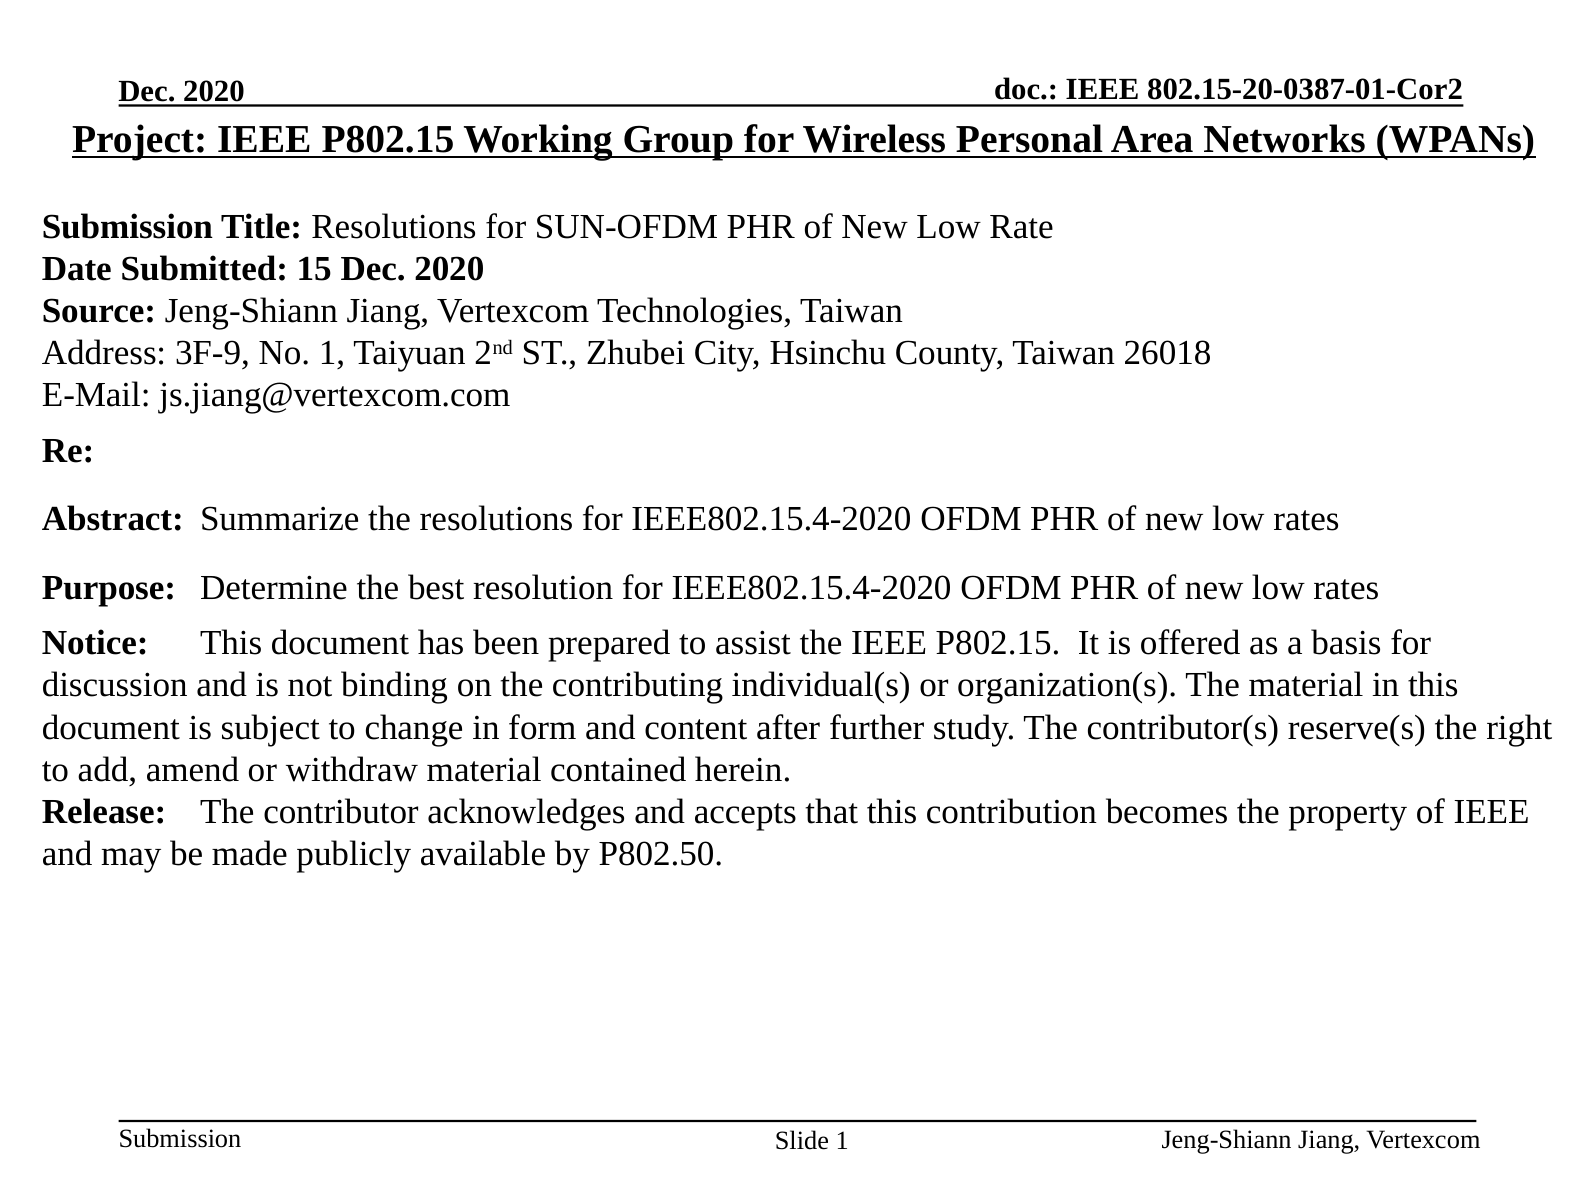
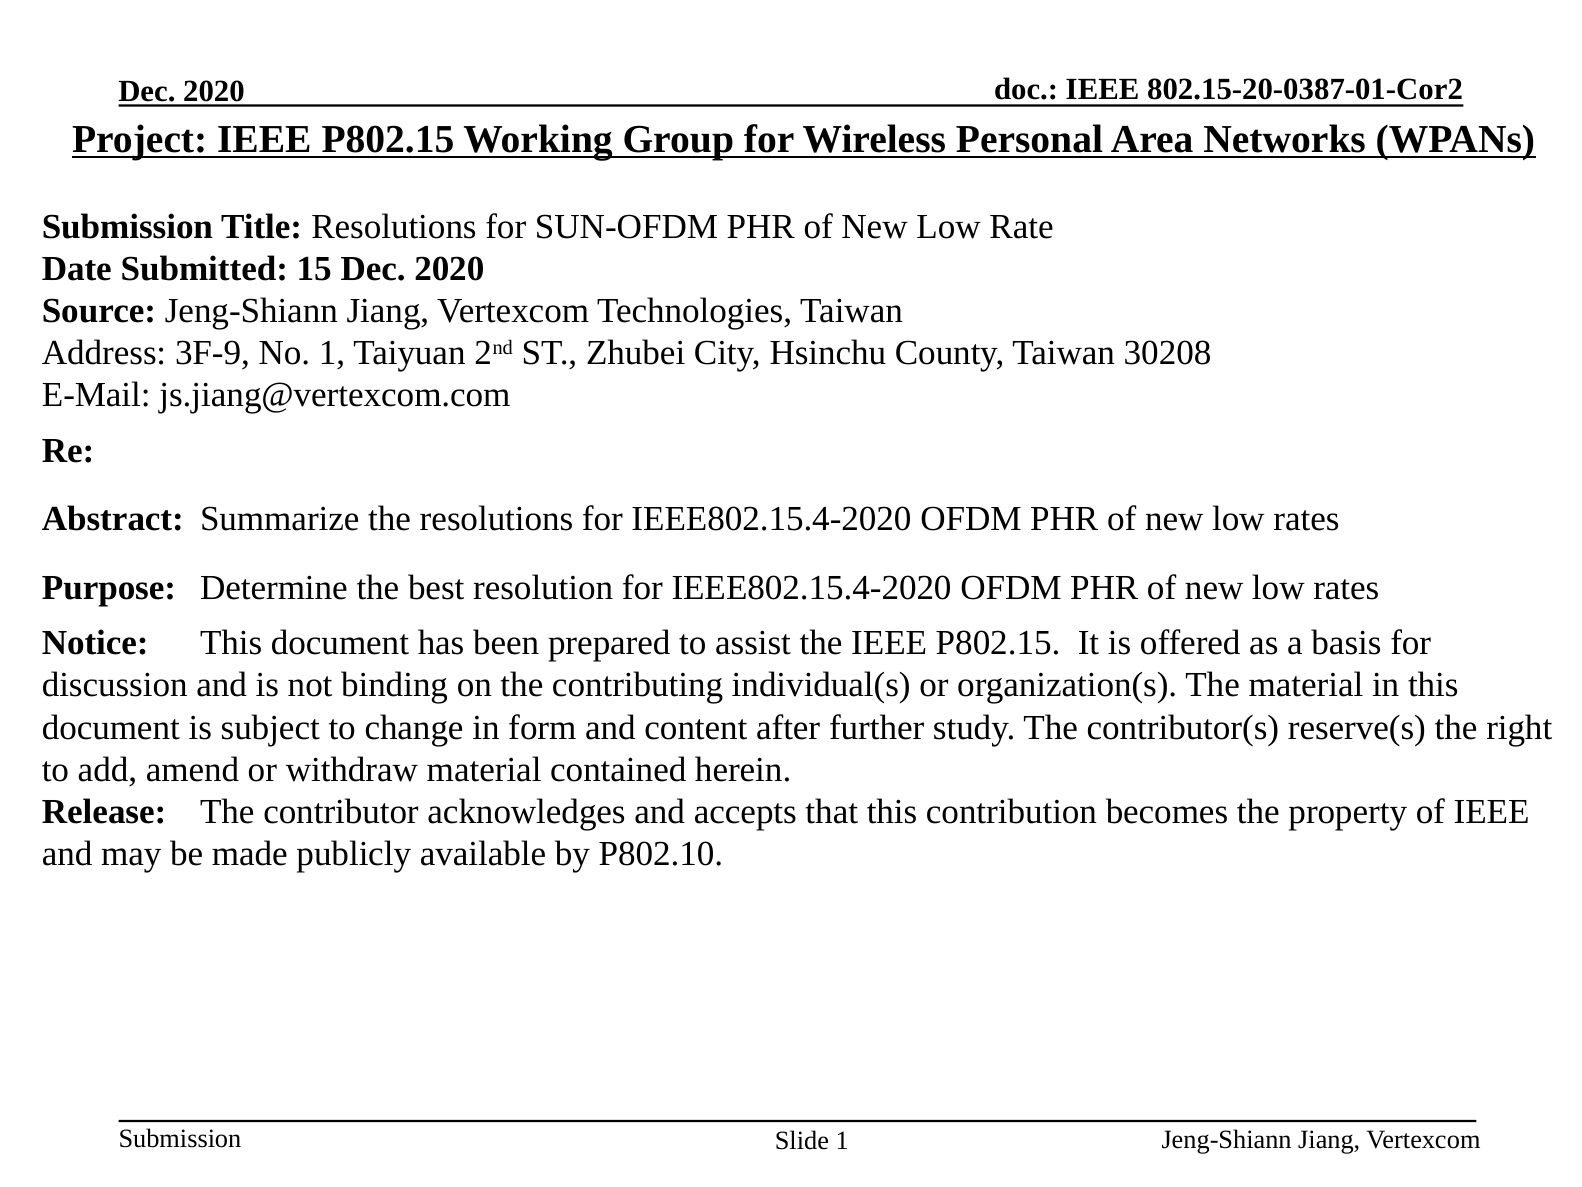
26018: 26018 -> 30208
P802.50: P802.50 -> P802.10
